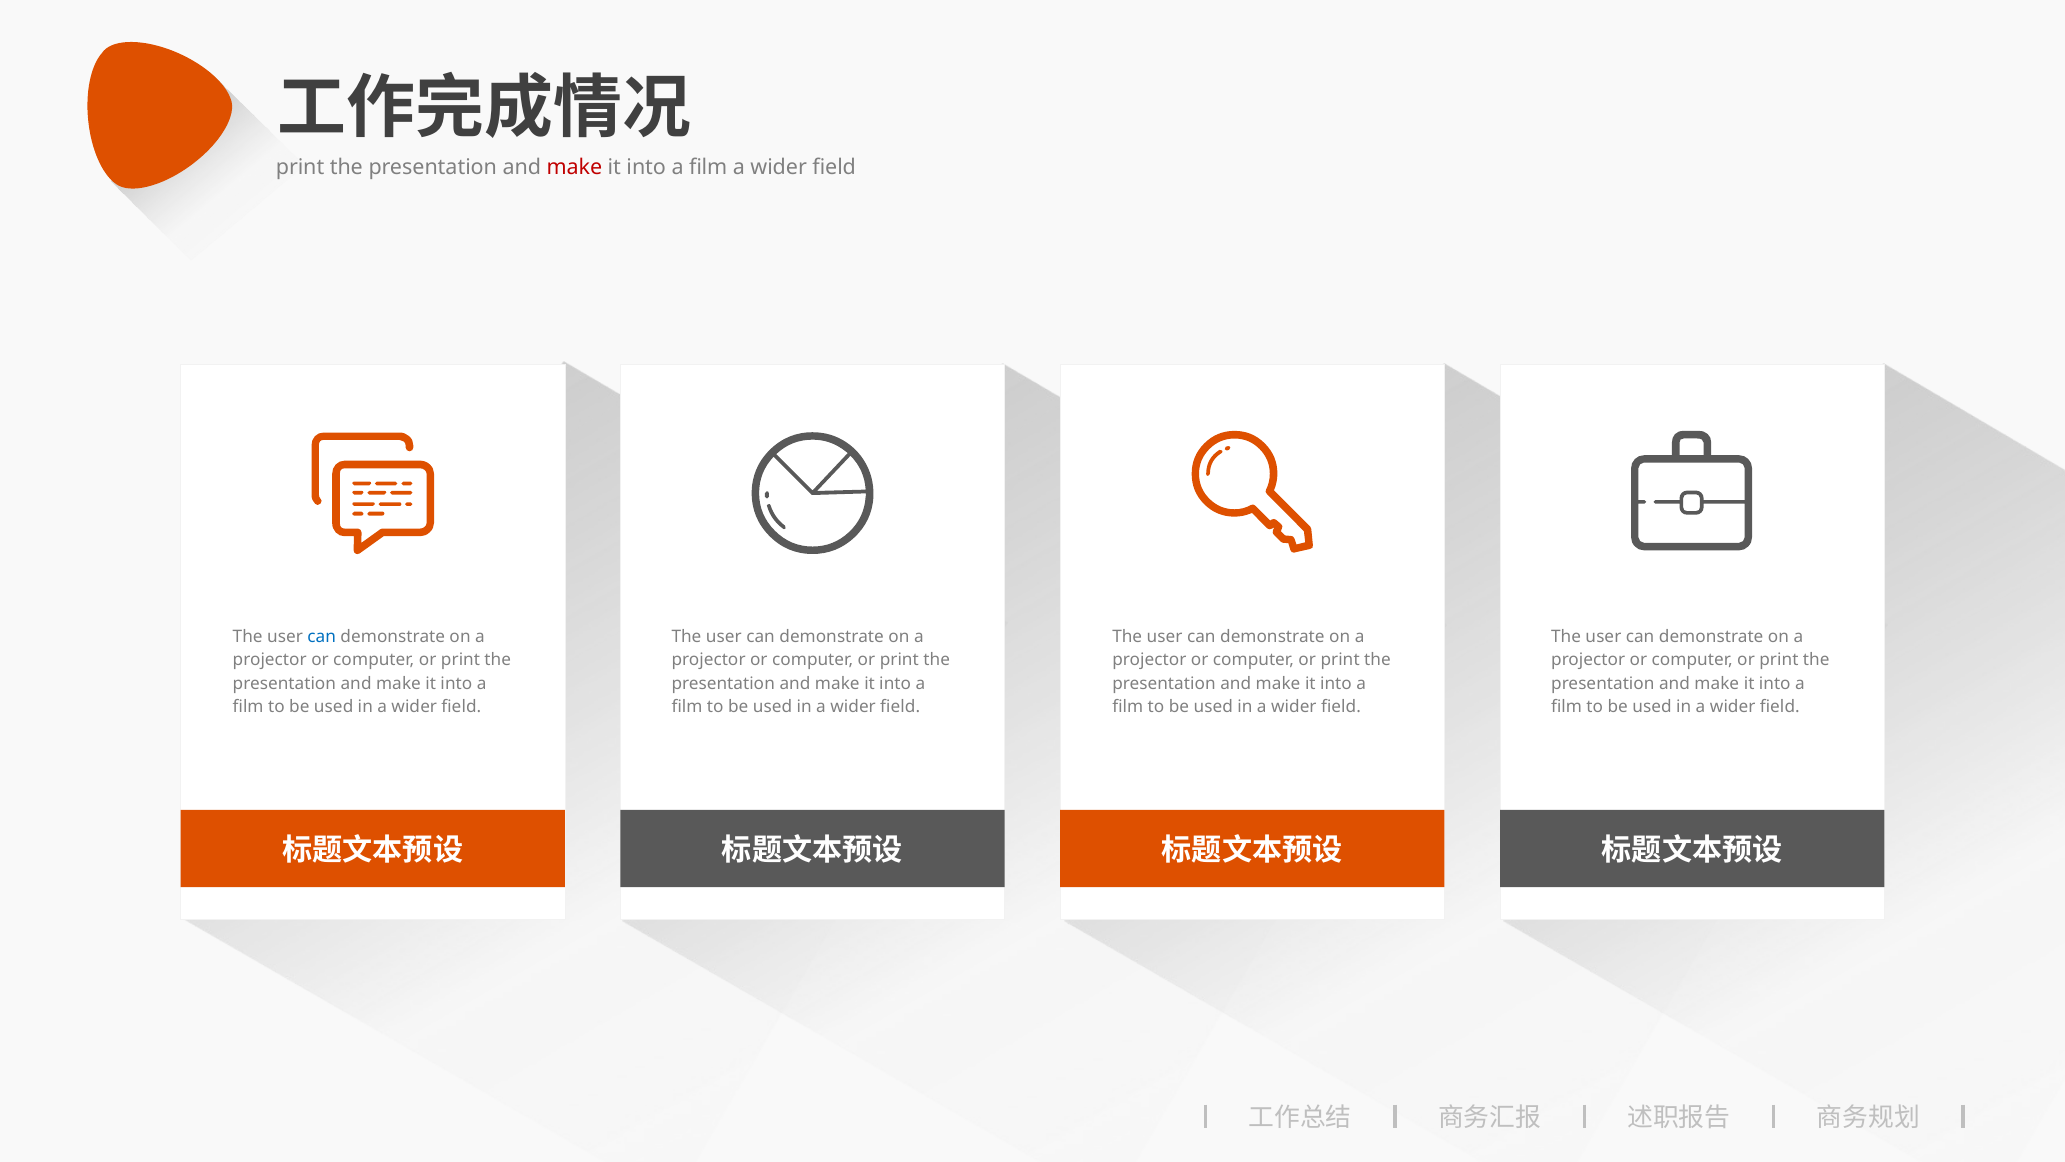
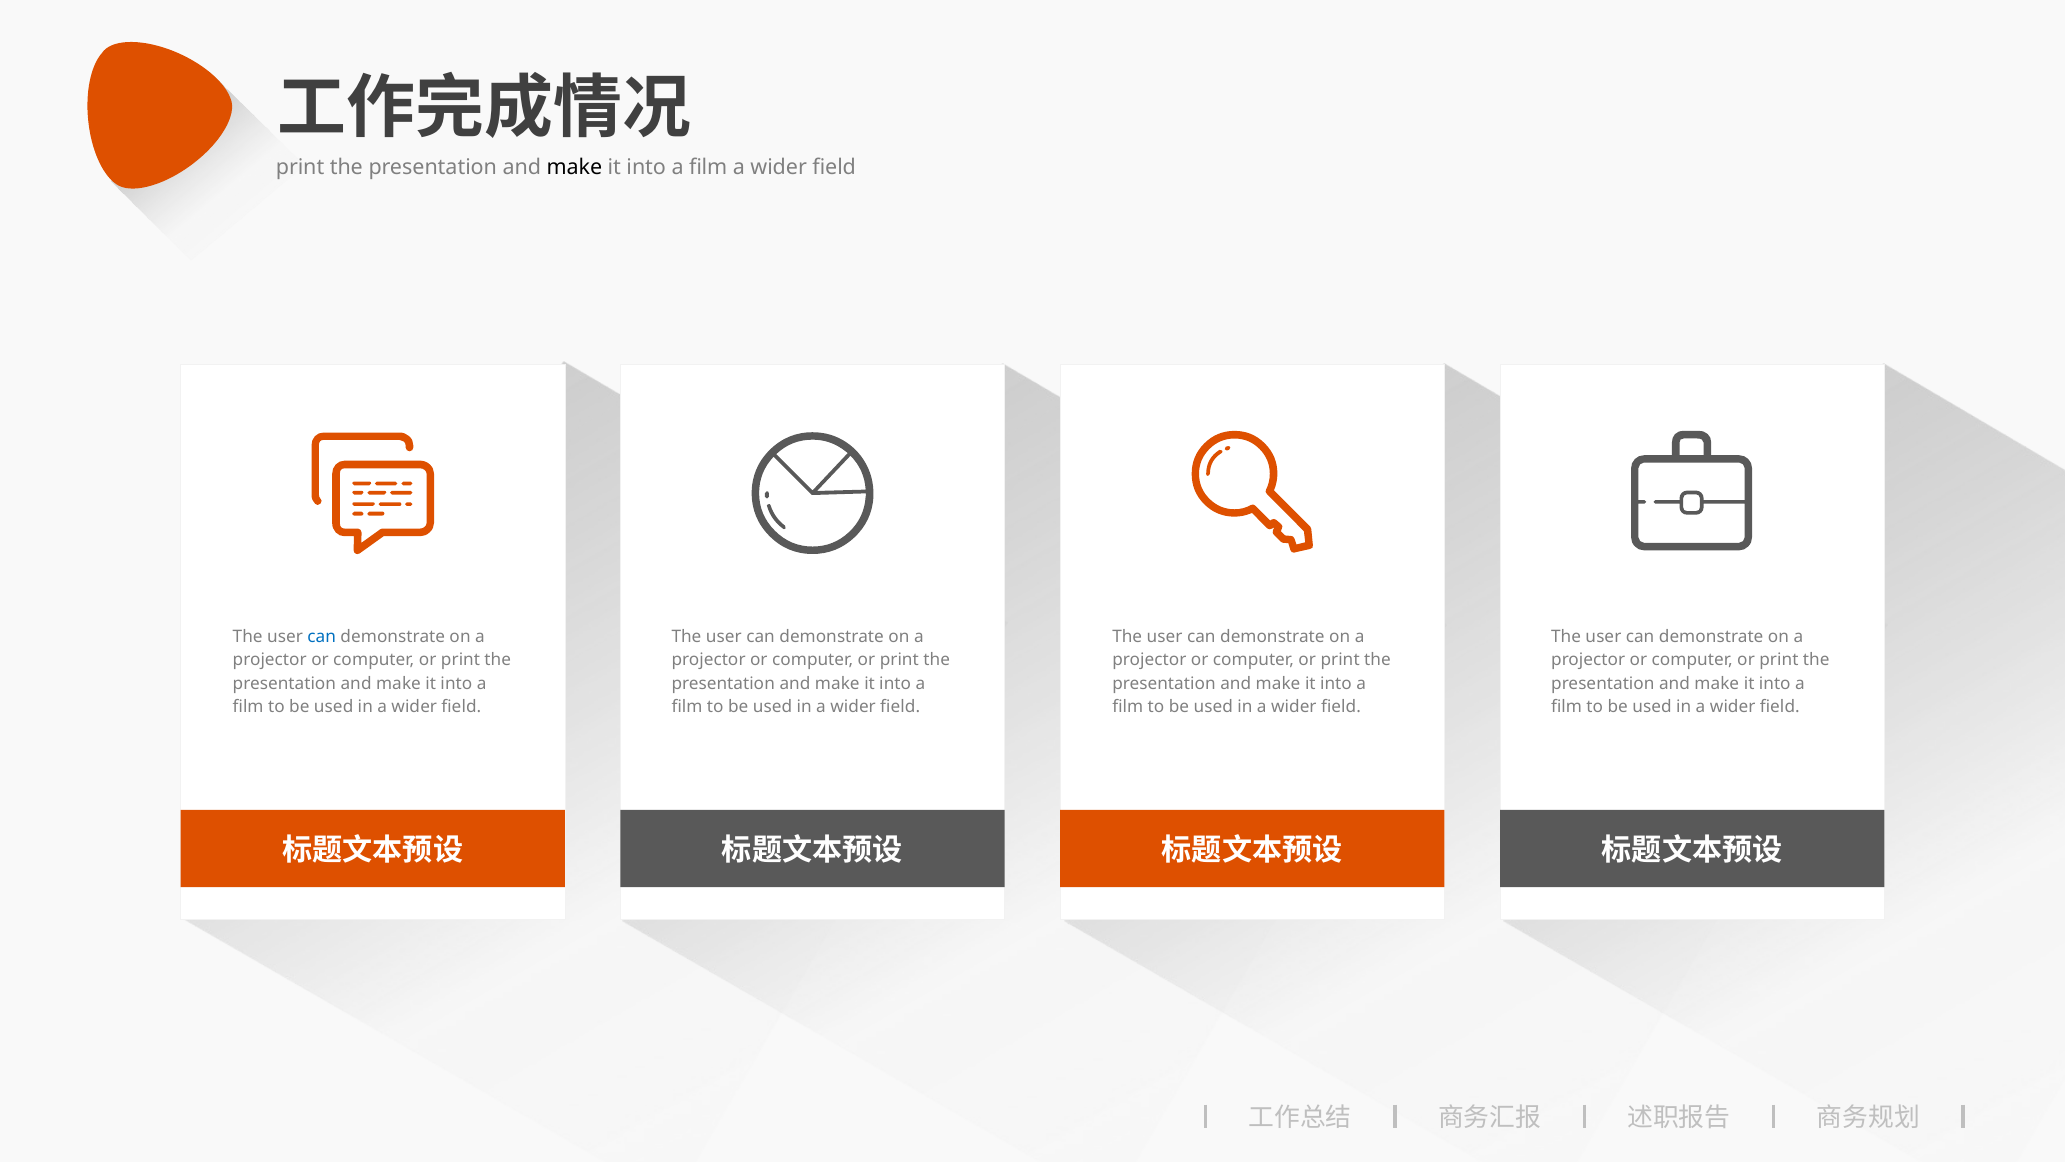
make at (574, 167) colour: red -> black
